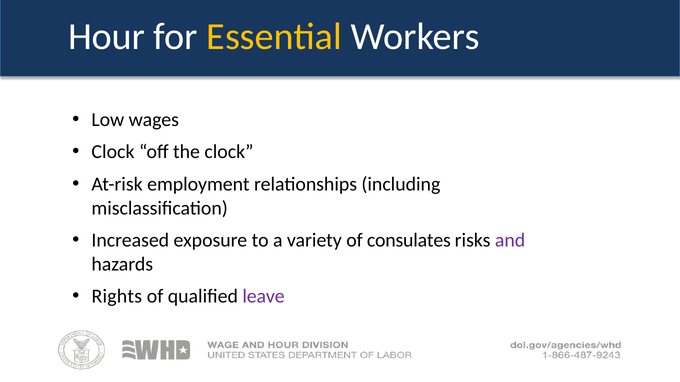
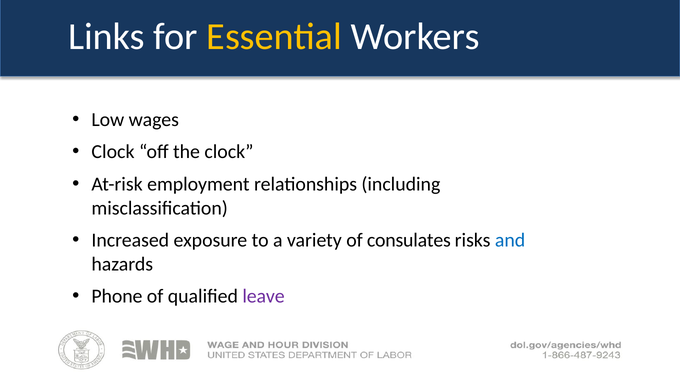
Hour: Hour -> Links
and colour: purple -> blue
Rights: Rights -> Phone
